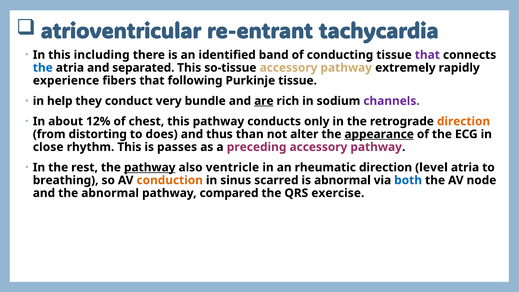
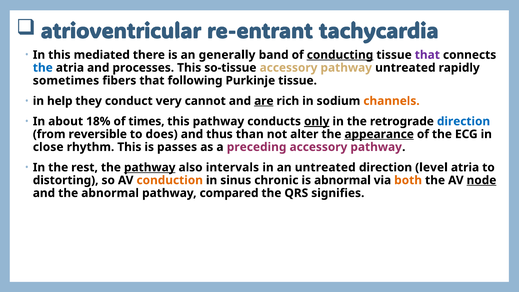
including: including -> mediated
identified: identified -> generally
conducting underline: none -> present
separated: separated -> processes
pathway extremely: extremely -> untreated
experience: experience -> sometimes
bundle: bundle -> cannot
channels colour: purple -> orange
12%: 12% -> 18%
chest: chest -> times
only underline: none -> present
direction at (464, 121) colour: orange -> blue
distorting: distorting -> reversible
ventricle: ventricle -> intervals
an rheumatic: rheumatic -> untreated
breathing: breathing -> distorting
scarred: scarred -> chronic
both colour: blue -> orange
node underline: none -> present
exercise: exercise -> signifies
